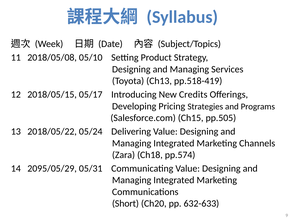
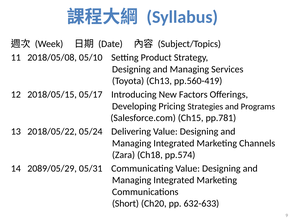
pp.518-419: pp.518-419 -> pp.560-419
Credits: Credits -> Factors
pp.505: pp.505 -> pp.781
2095/05/29: 2095/05/29 -> 2089/05/29
